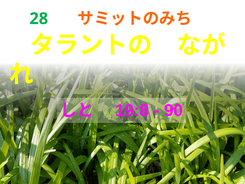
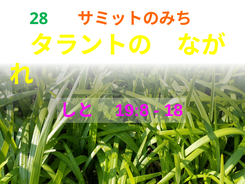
90: 90 -> 18
